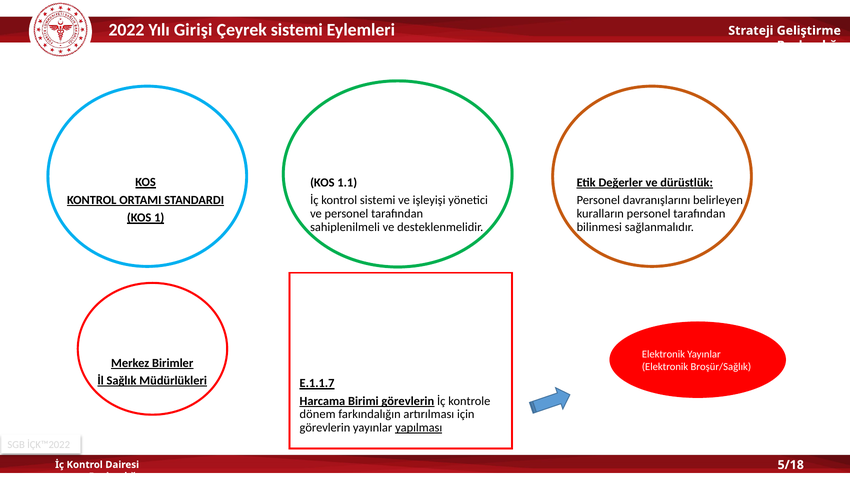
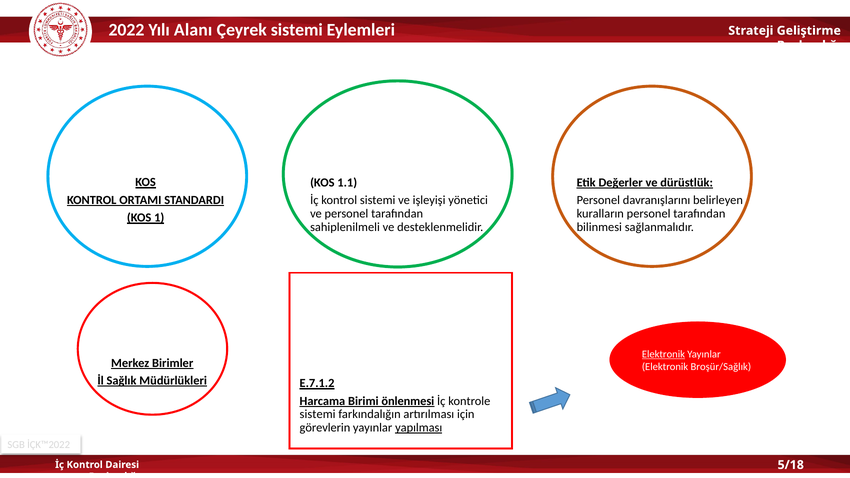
Girişi: Girişi -> Alanı
Elektronik at (663, 354) underline: none -> present
E.1.1.7: E.1.1.7 -> E.7.1.2
Birimi görevlerin: görevlerin -> önlenmesi
dönem at (318, 414): dönem -> sistemi
